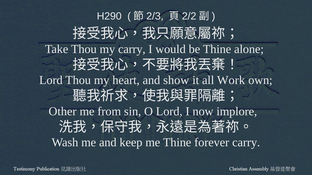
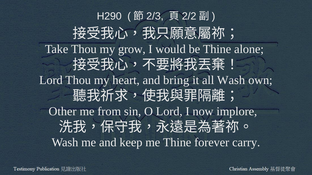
my carry: carry -> grow
show: show -> bring
all Work: Work -> Wash
